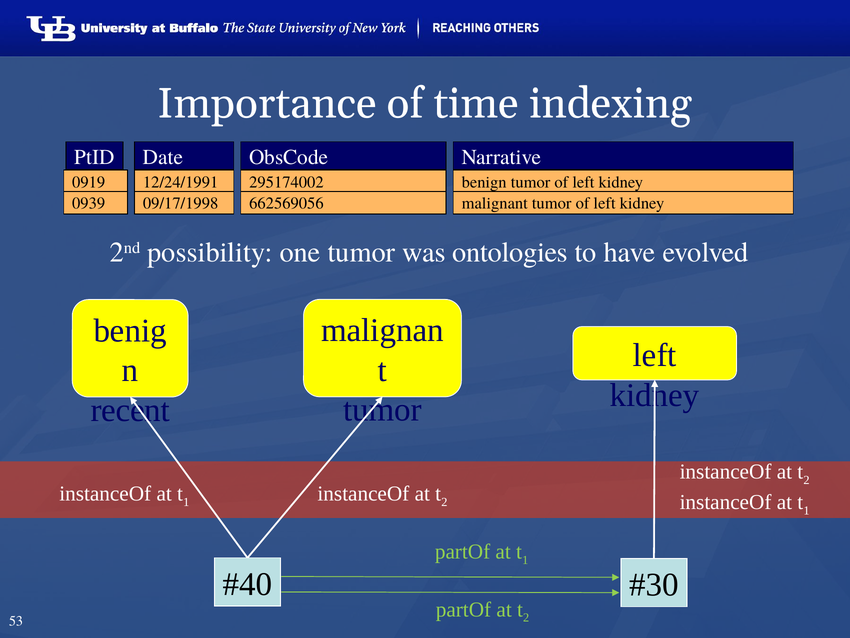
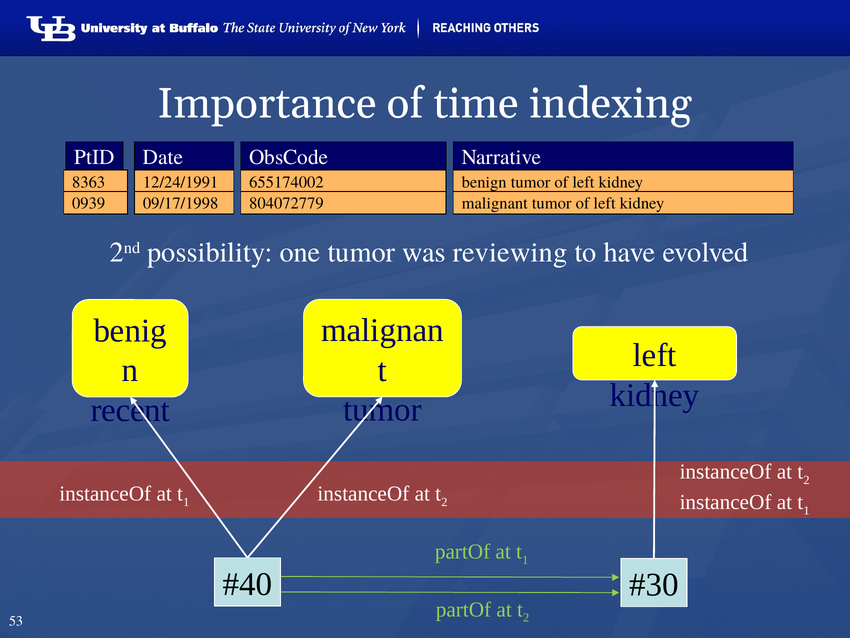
0919: 0919 -> 8363
295174002: 295174002 -> 655174002
662569056: 662569056 -> 804072779
ontologies: ontologies -> reviewing
